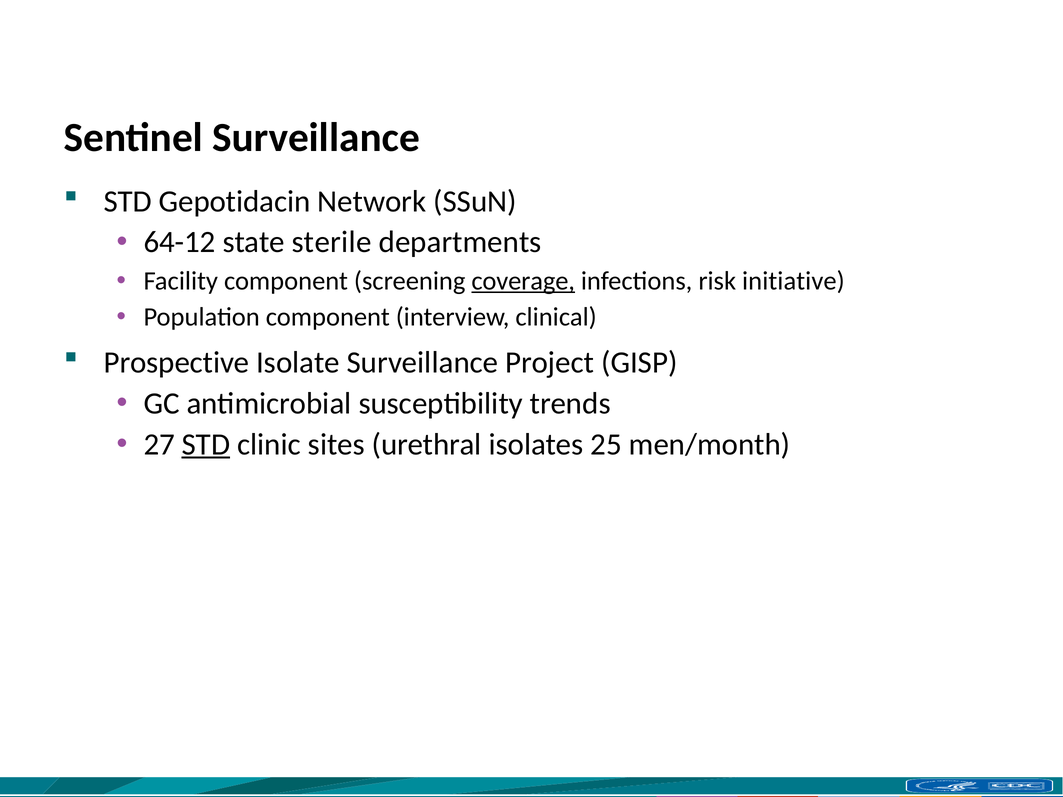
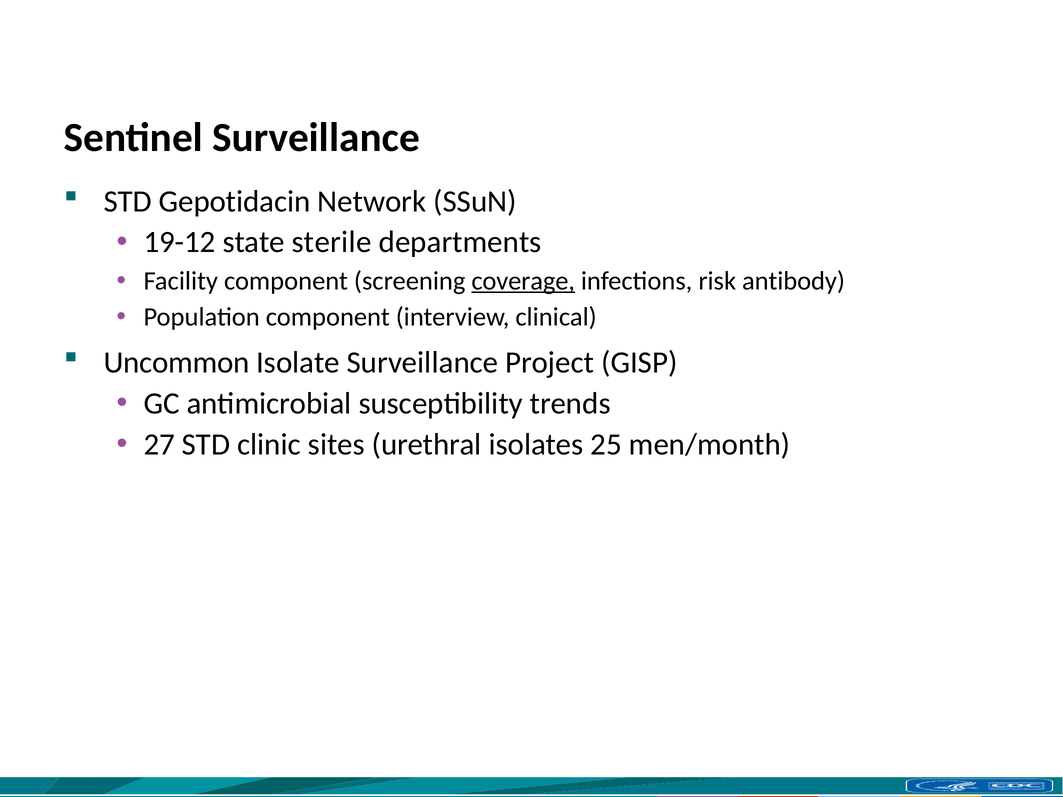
64-12: 64-12 -> 19-12
initiative: initiative -> antibody
Prospective: Prospective -> Uncommon
STD at (206, 444) underline: present -> none
